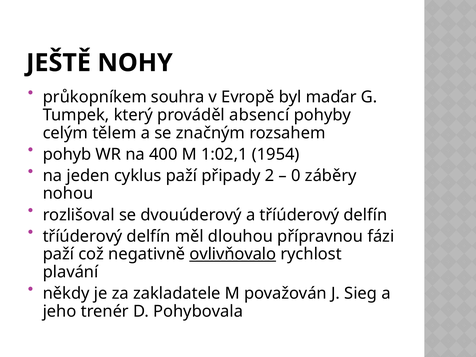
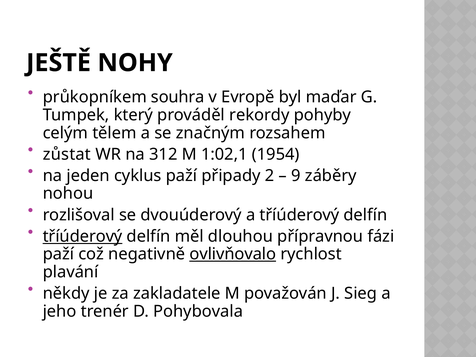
absencí: absencí -> rekordy
pohyb: pohyb -> zůstat
400: 400 -> 312
0: 0 -> 9
tříúderový at (83, 236) underline: none -> present
